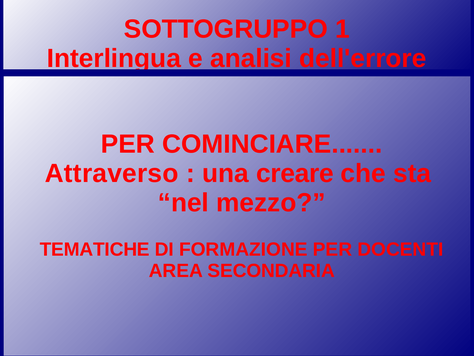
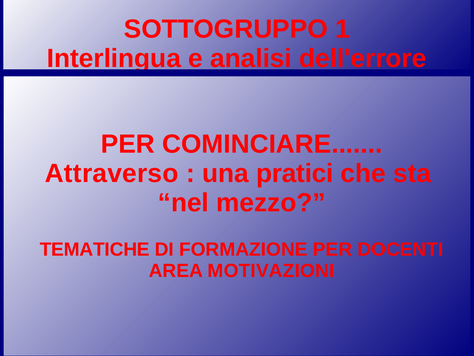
creare: creare -> pratici
SECONDARIA: SECONDARIA -> MOTIVAZIONI
